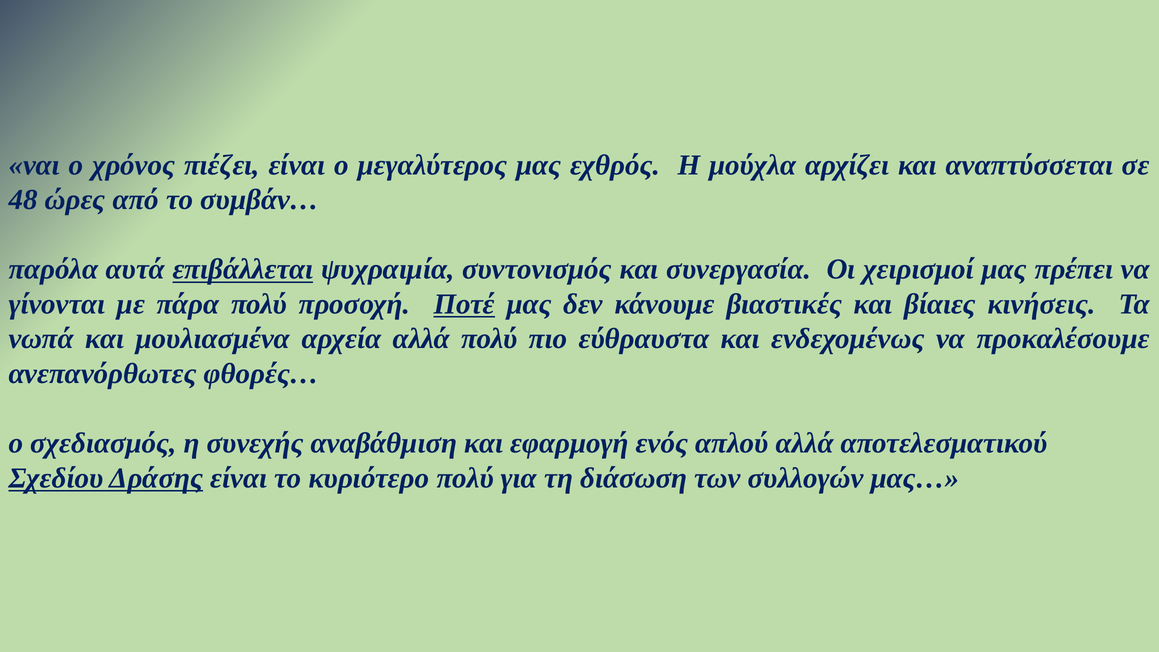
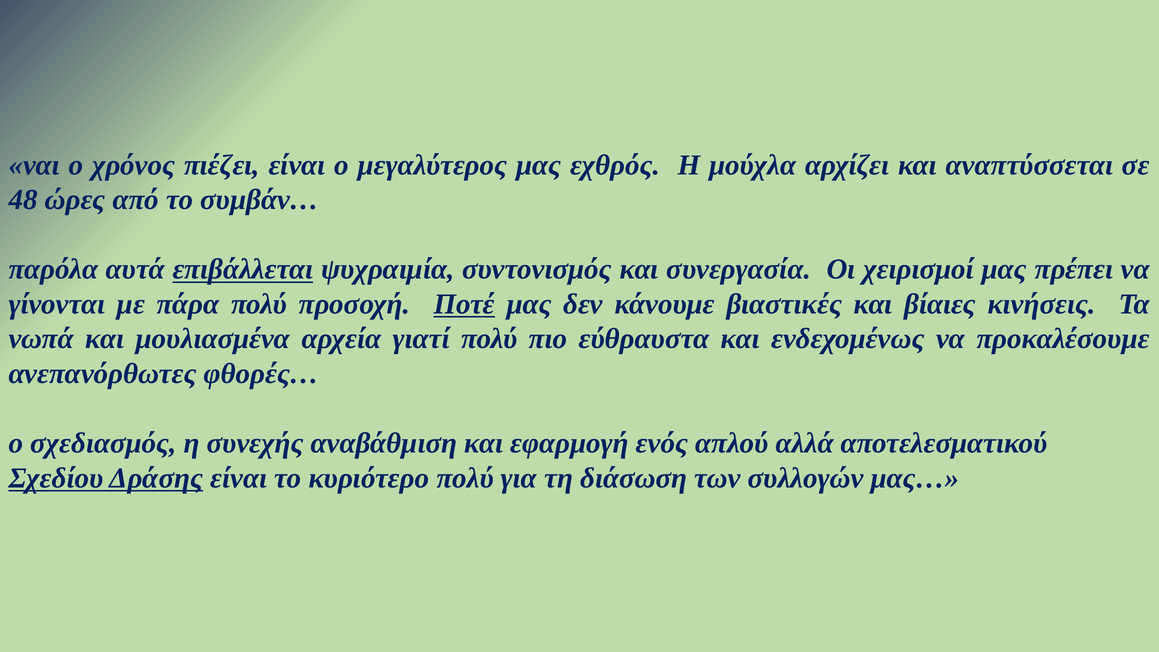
αρχεία αλλά: αλλά -> γιατί
